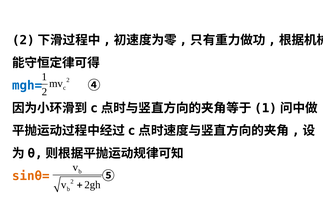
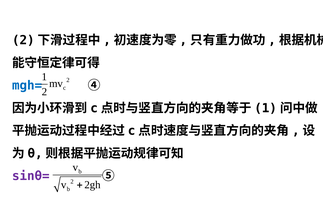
sinθ= colour: orange -> purple
